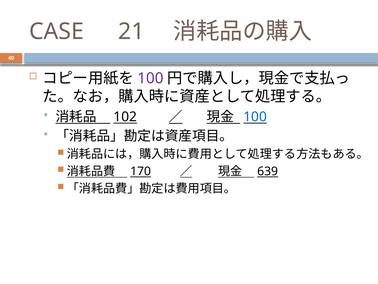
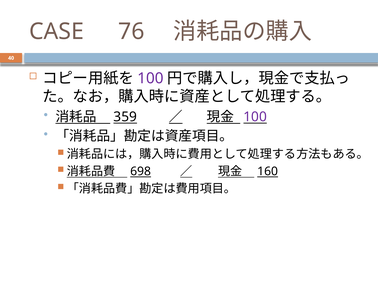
21: 21 -> 76
102: 102 -> 359
100 at (255, 117) colour: blue -> purple
170: 170 -> 698
639: 639 -> 160
